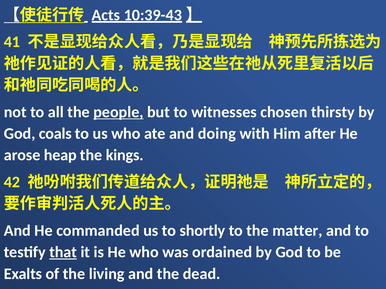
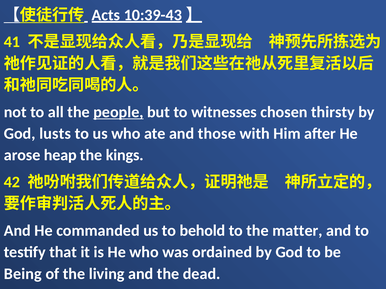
coals: coals -> lusts
doing: doing -> those
shortly: shortly -> behold
that underline: present -> none
Exalts: Exalts -> Being
